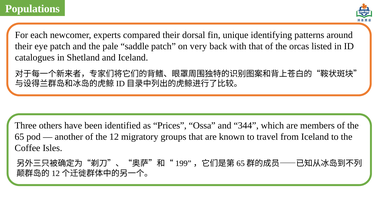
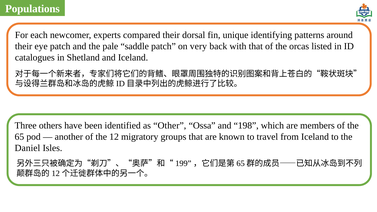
Prices: Prices -> Other
344: 344 -> 198
Coffee: Coffee -> Daniel
